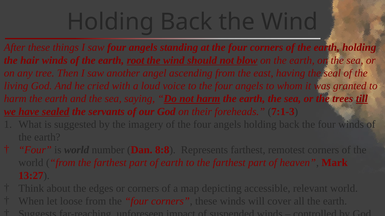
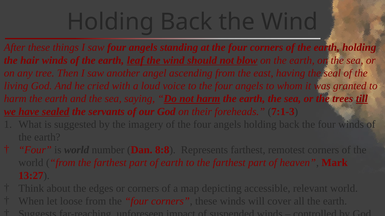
root: root -> leaf
